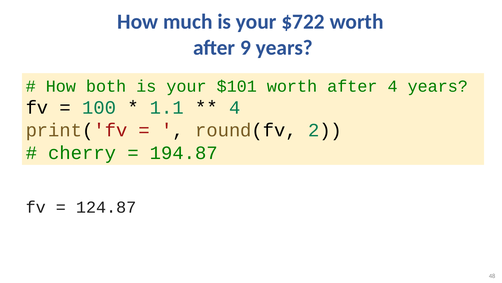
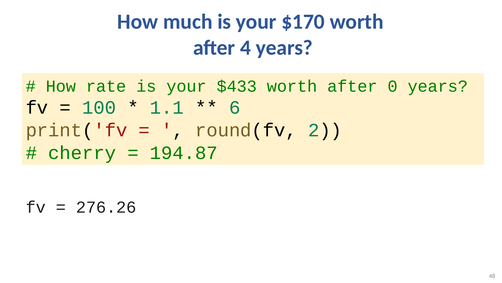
$722: $722 -> $170
9: 9 -> 4
both: both -> rate
$101: $101 -> $433
after 4: 4 -> 0
4 at (235, 108): 4 -> 6
124.87: 124.87 -> 276.26
